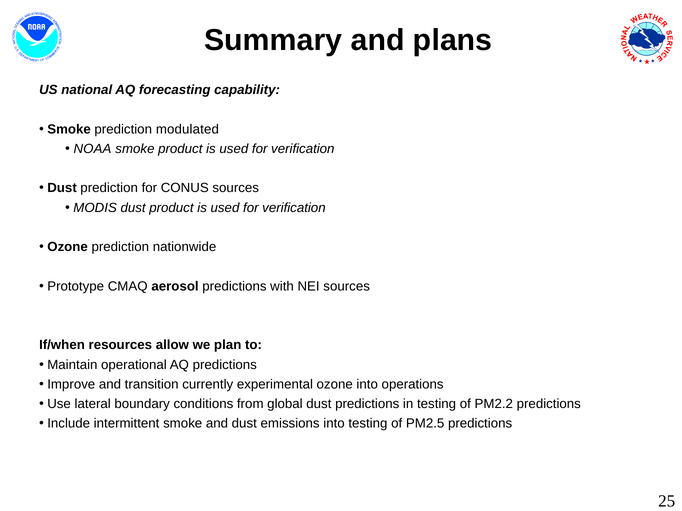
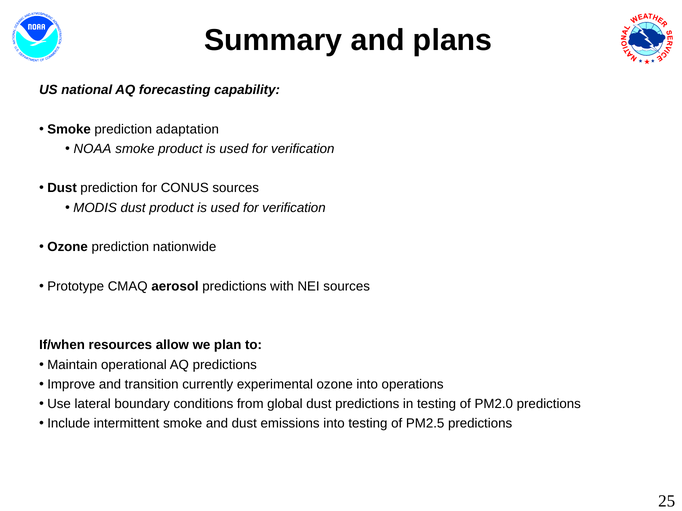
modulated: modulated -> adaptation
PM2.2: PM2.2 -> PM2.0
